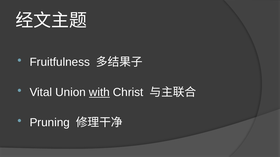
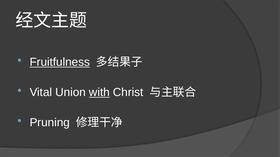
Fruitfulness underline: none -> present
